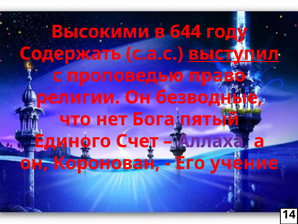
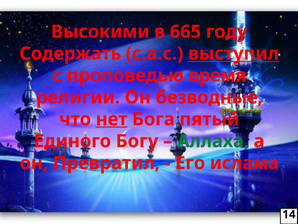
644: 644 -> 665
право: право -> время
нет underline: none -> present
Счет: Счет -> Богу
Аллаха colour: purple -> green
Коронован: Коронован -> Превратил
учение: учение -> ислама
